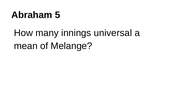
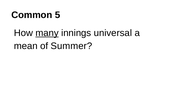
Abraham: Abraham -> Common
many underline: none -> present
Melange: Melange -> Summer
